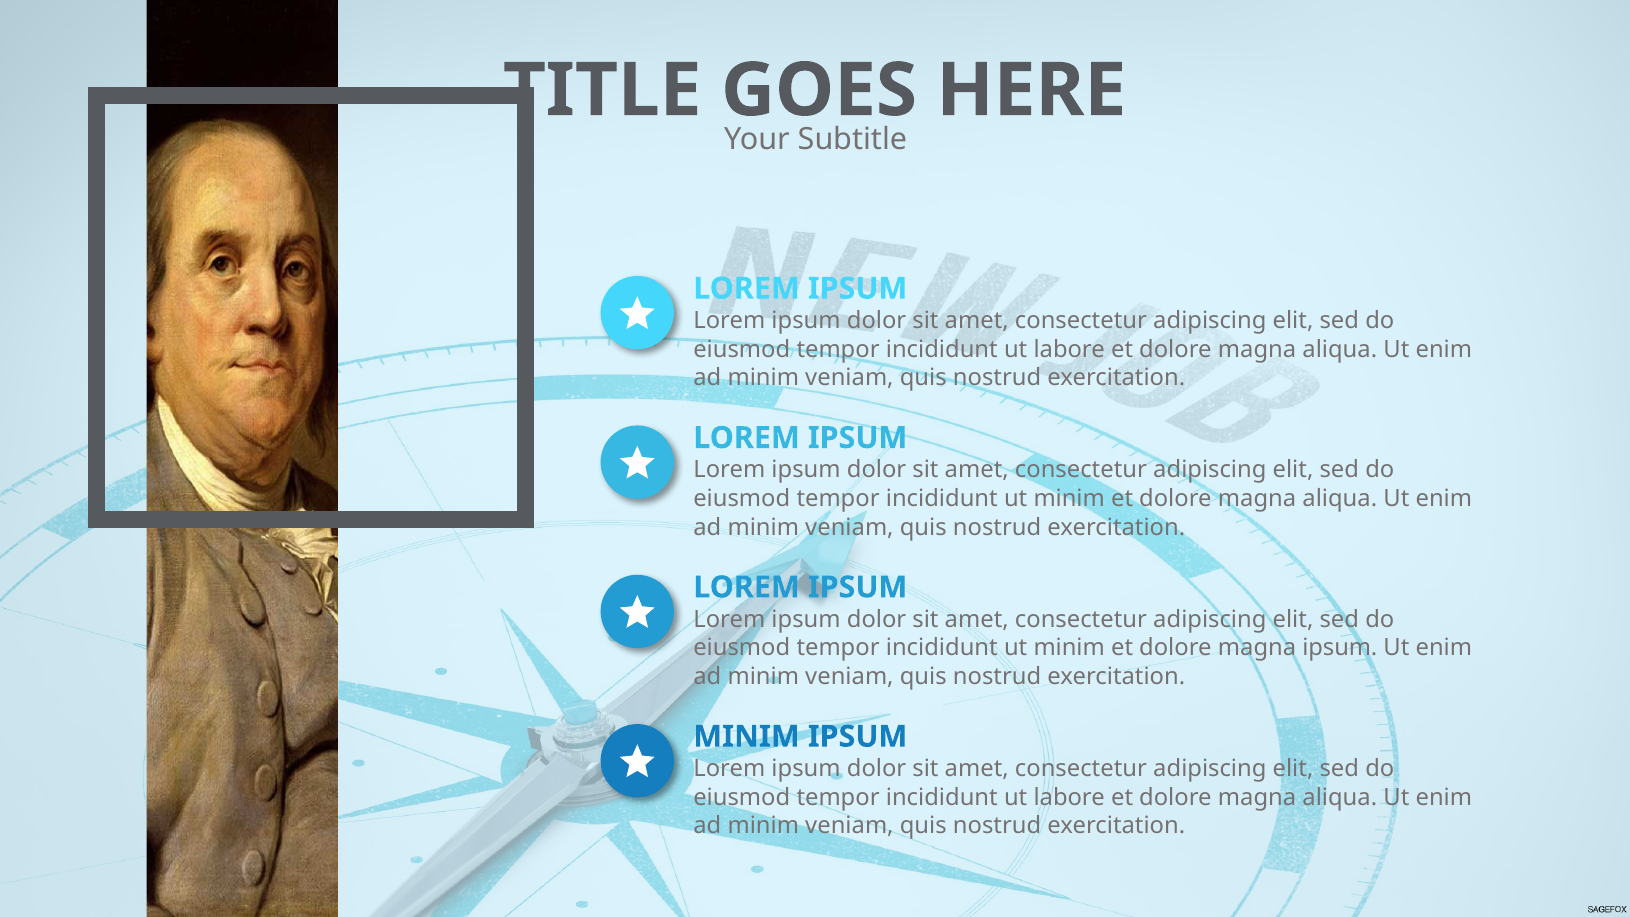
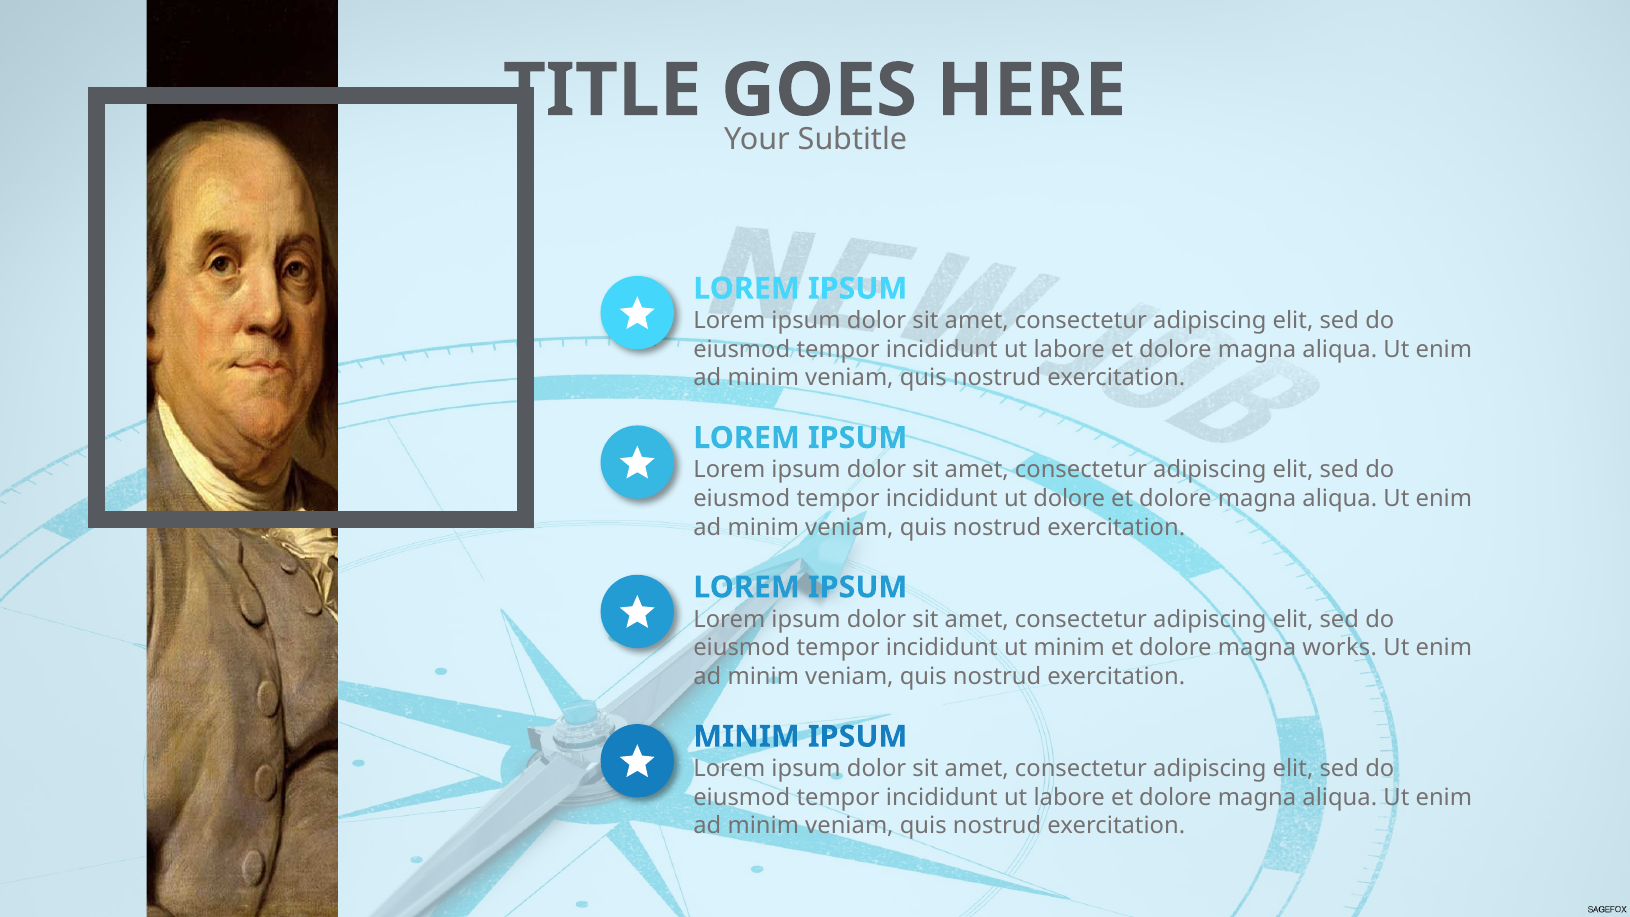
minim at (1069, 499): minim -> dolore
magna ipsum: ipsum -> works
